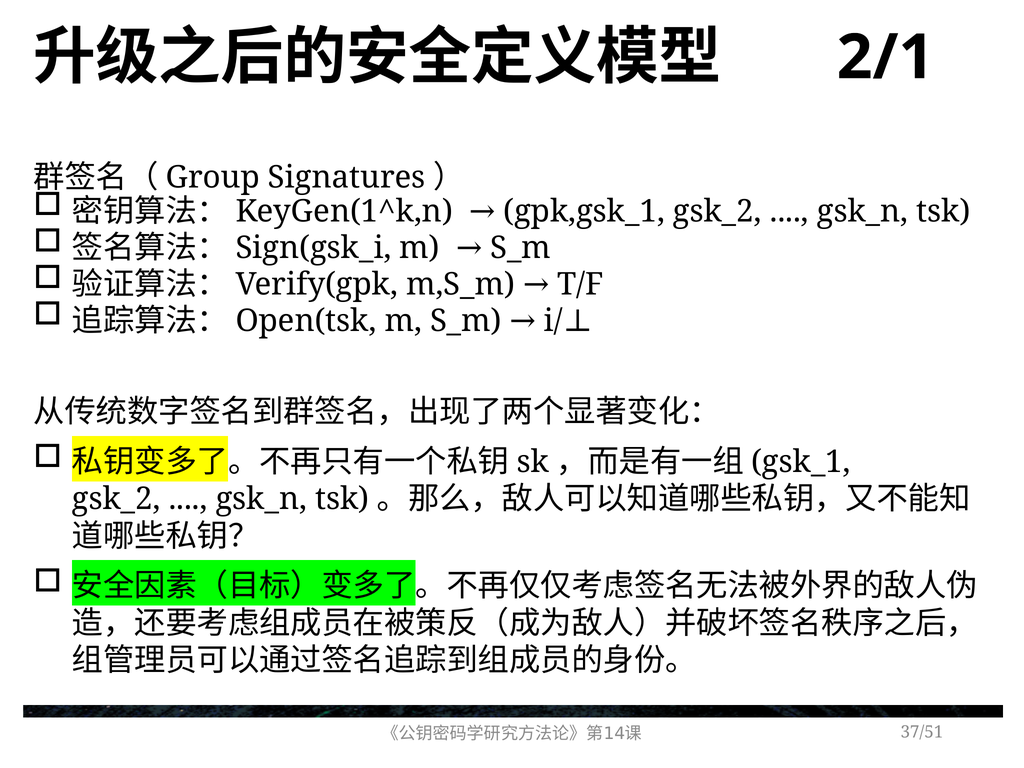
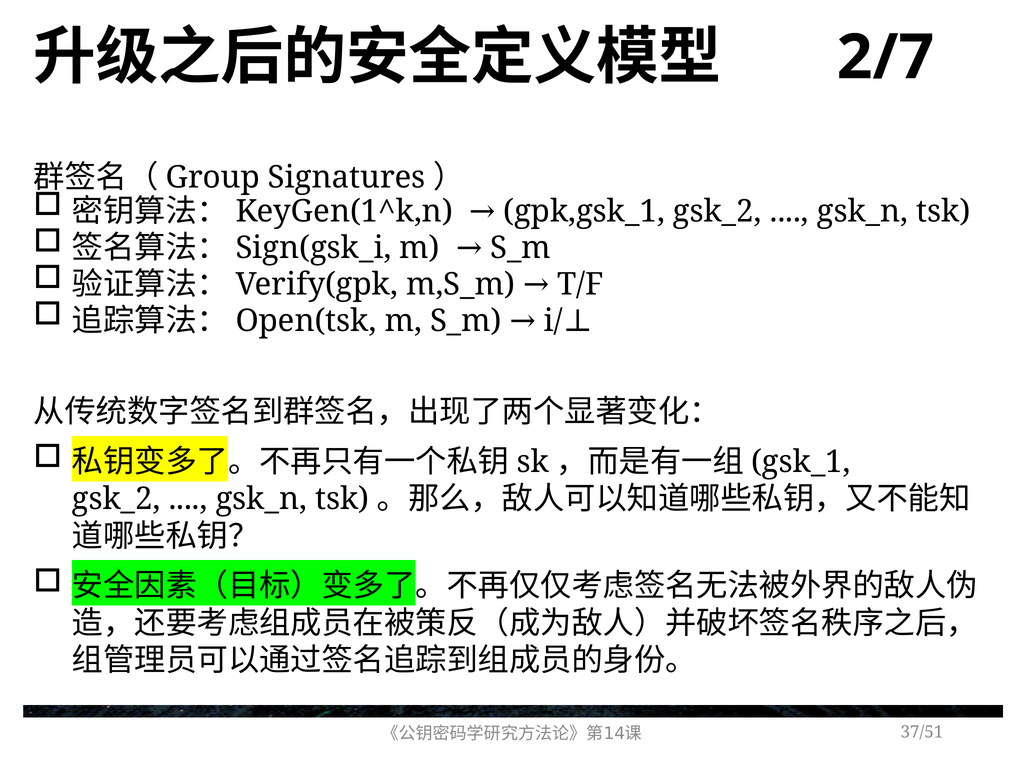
2/1: 2/1 -> 2/7
